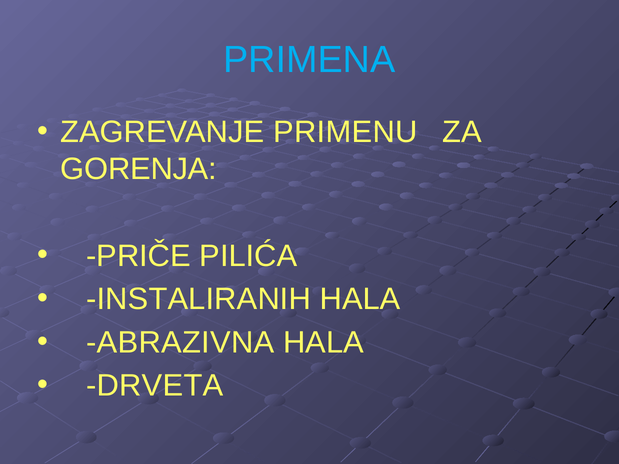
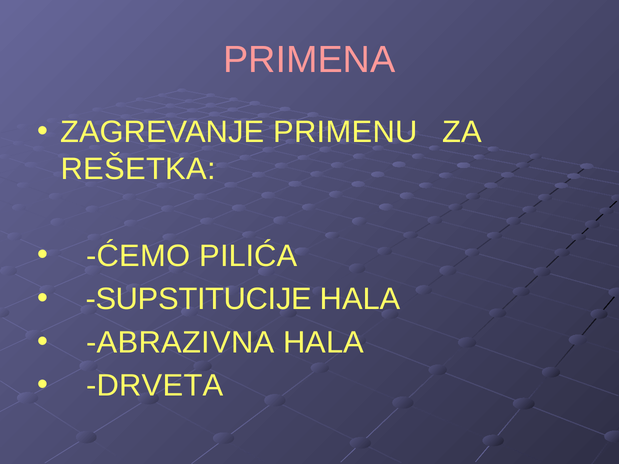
PRIMENA colour: light blue -> pink
GORENJA: GORENJA -> REŠETKA
PRIČE: PRIČE -> ĆEMO
INSTALIRANIH: INSTALIRANIH -> SUPSTITUCIJE
